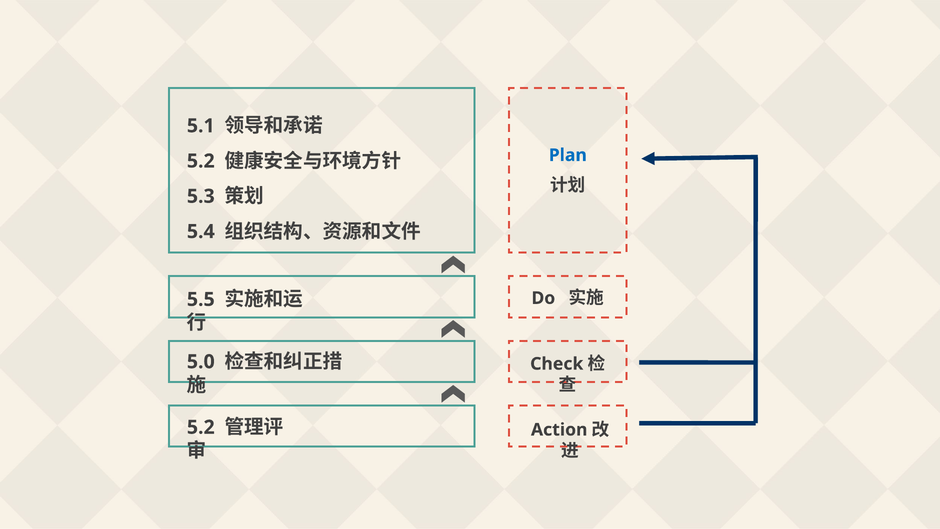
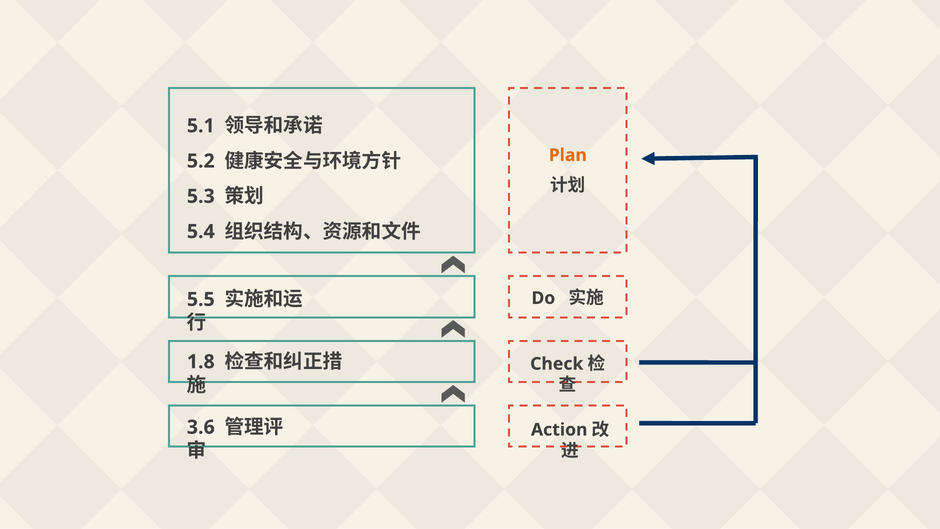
Plan colour: blue -> orange
5.0: 5.0 -> 1.8
5.2 at (201, 427): 5.2 -> 3.6
